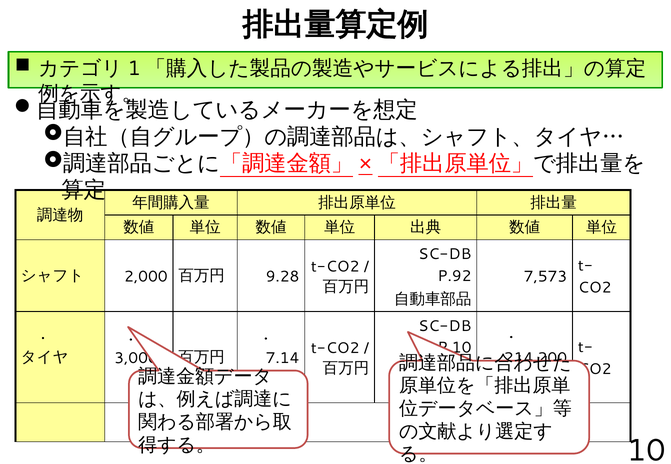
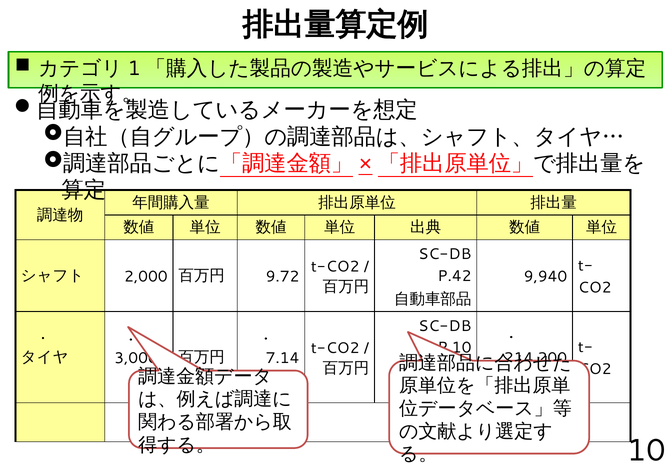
9.28: 9.28 -> 9.72
P.92: P.92 -> P.42
7,573: 7,573 -> 9,940
